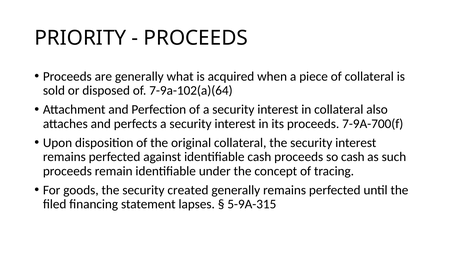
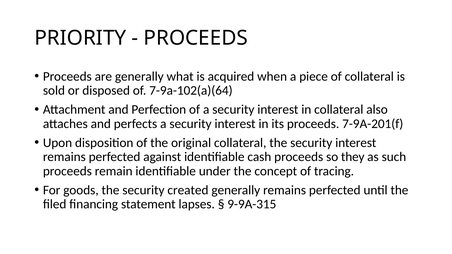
7-9A-700(f: 7-9A-700(f -> 7-9A-201(f
so cash: cash -> they
5-9A-315: 5-9A-315 -> 9-9A-315
